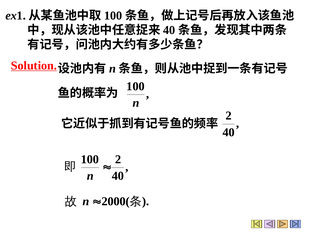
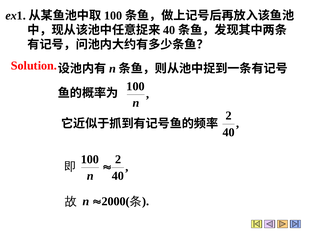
Solution underline: present -> none
